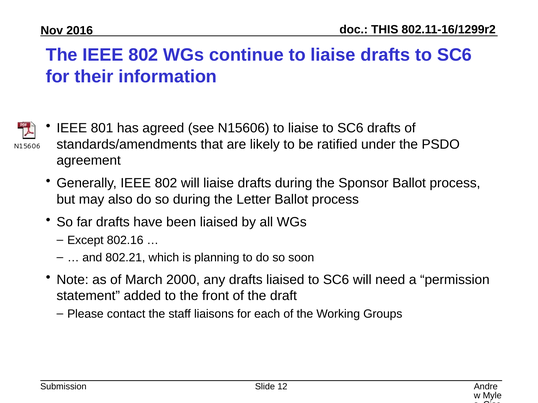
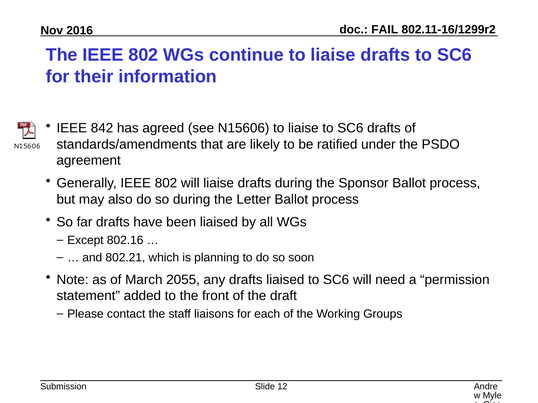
THIS: THIS -> FAIL
801: 801 -> 842
2000: 2000 -> 2055
